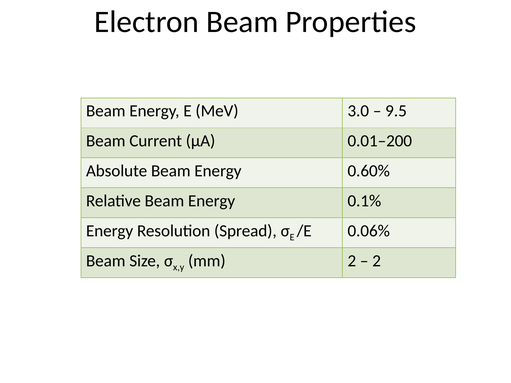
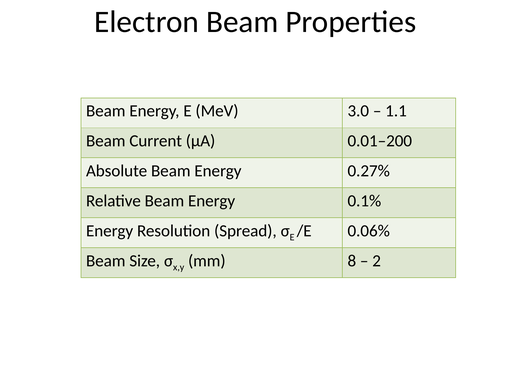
9.5: 9.5 -> 1.1
0.60%: 0.60% -> 0.27%
mm 2: 2 -> 8
